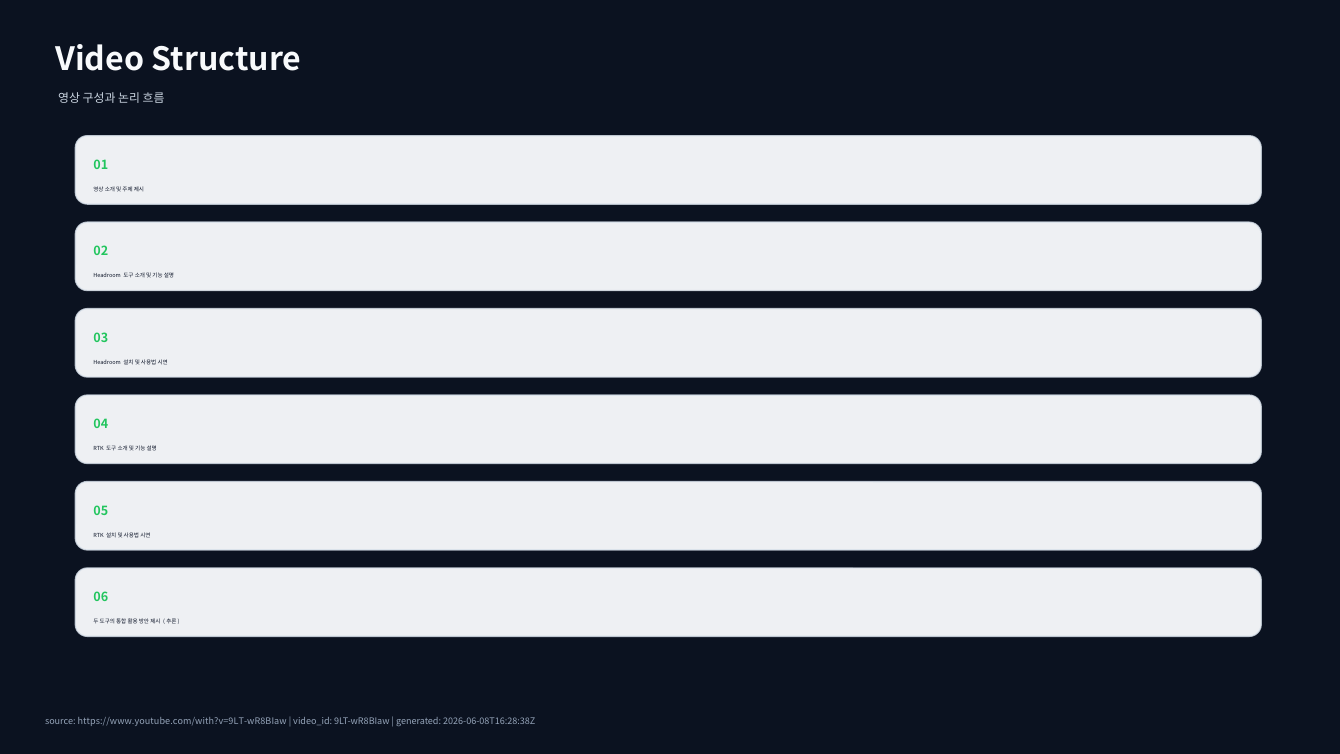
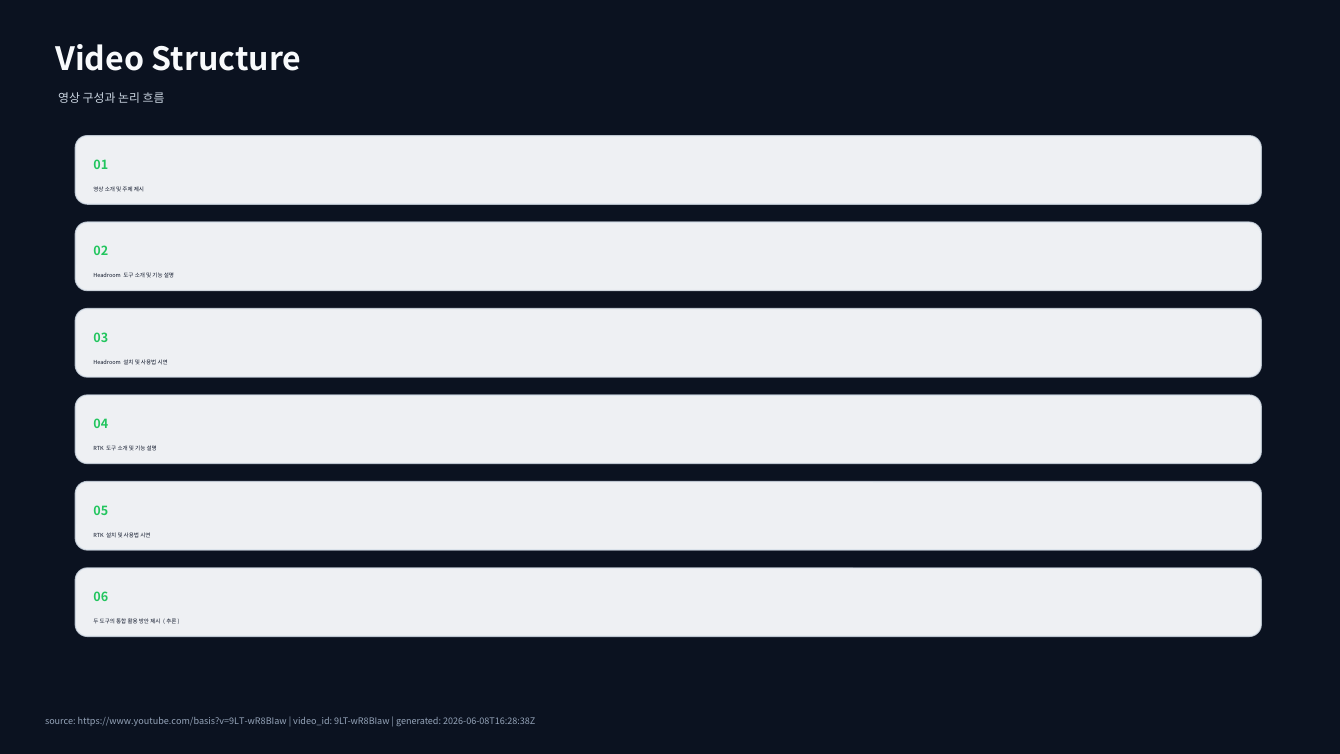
https://www.youtube.com/with?v=9LT-wR8BIaw: https://www.youtube.com/with?v=9LT-wR8BIaw -> https://www.youtube.com/basis?v=9LT-wR8BIaw
